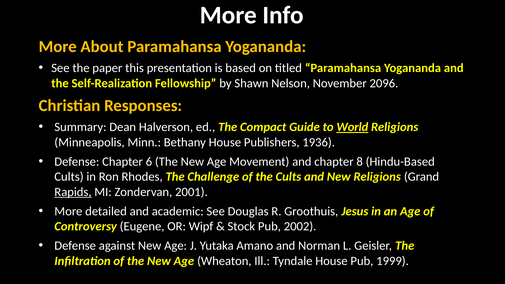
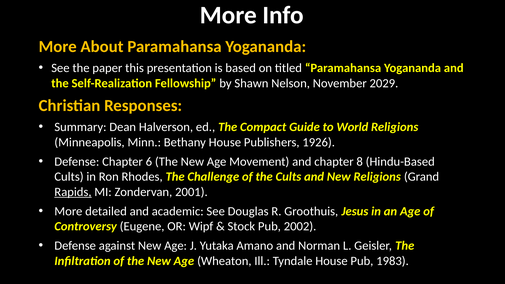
2096: 2096 -> 2029
World underline: present -> none
1936: 1936 -> 1926
1999: 1999 -> 1983
